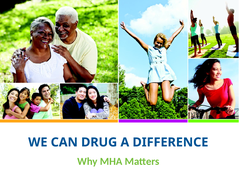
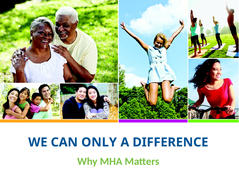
DRUG: DRUG -> ONLY
